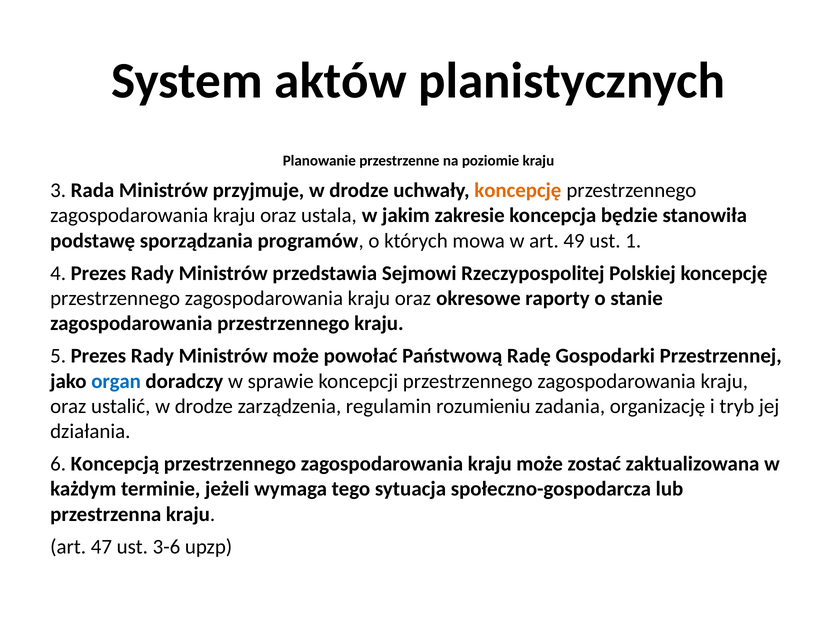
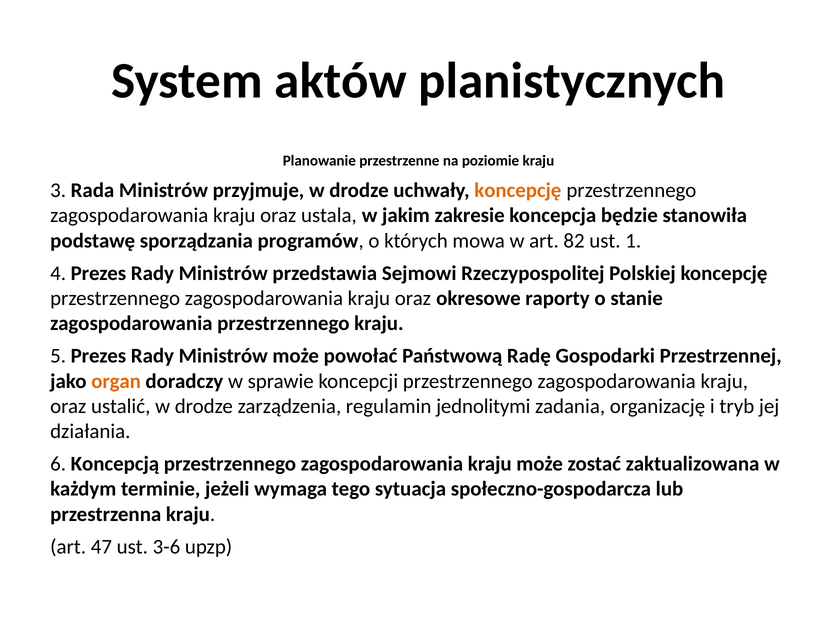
49: 49 -> 82
organ colour: blue -> orange
rozumieniu: rozumieniu -> jednolitymi
